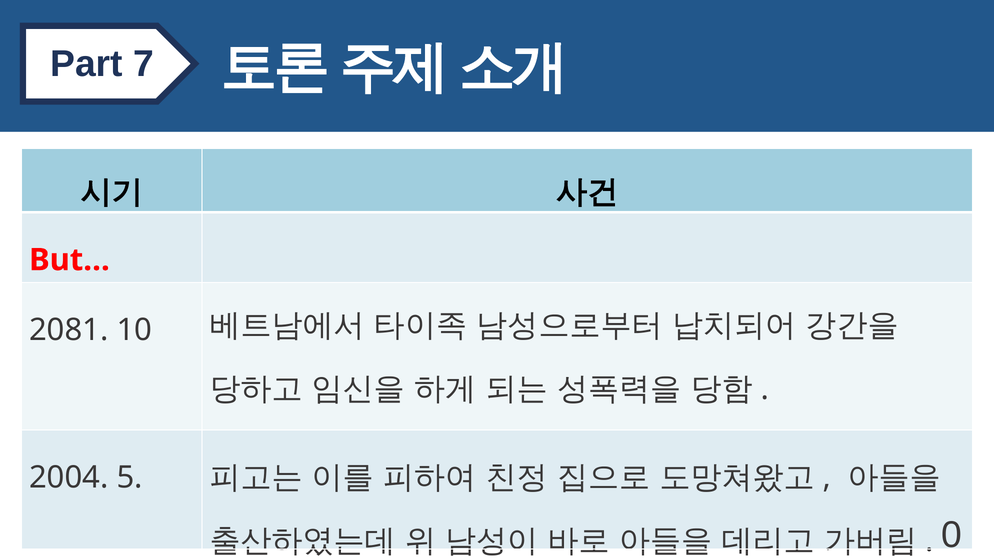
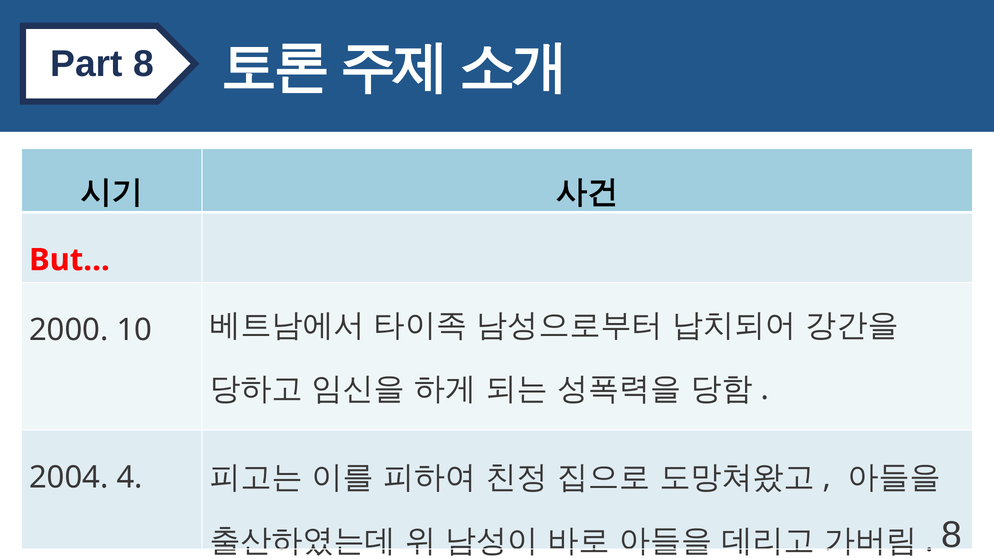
Part 7: 7 -> 8
2081: 2081 -> 2000
5: 5 -> 4
0 at (952, 535): 0 -> 8
